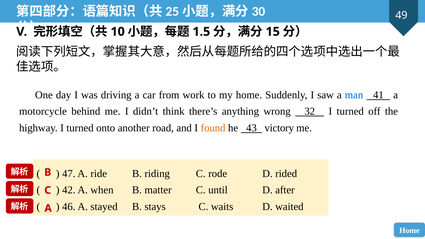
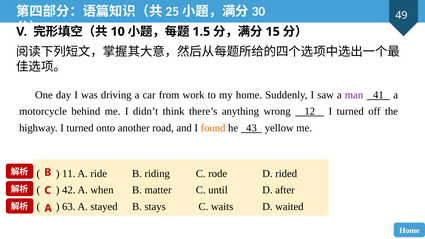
man colour: blue -> purple
32: 32 -> 12
victory: victory -> yellow
47: 47 -> 11
46: 46 -> 63
